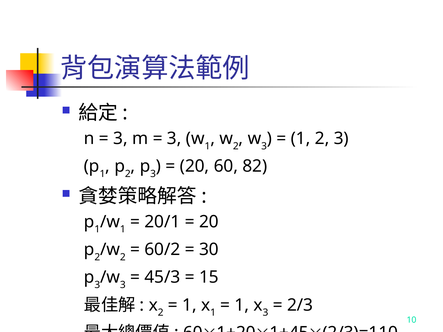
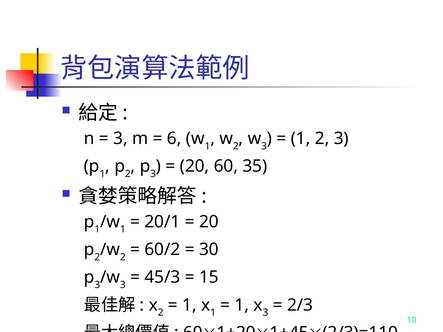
3 at (174, 139): 3 -> 6
82: 82 -> 35
